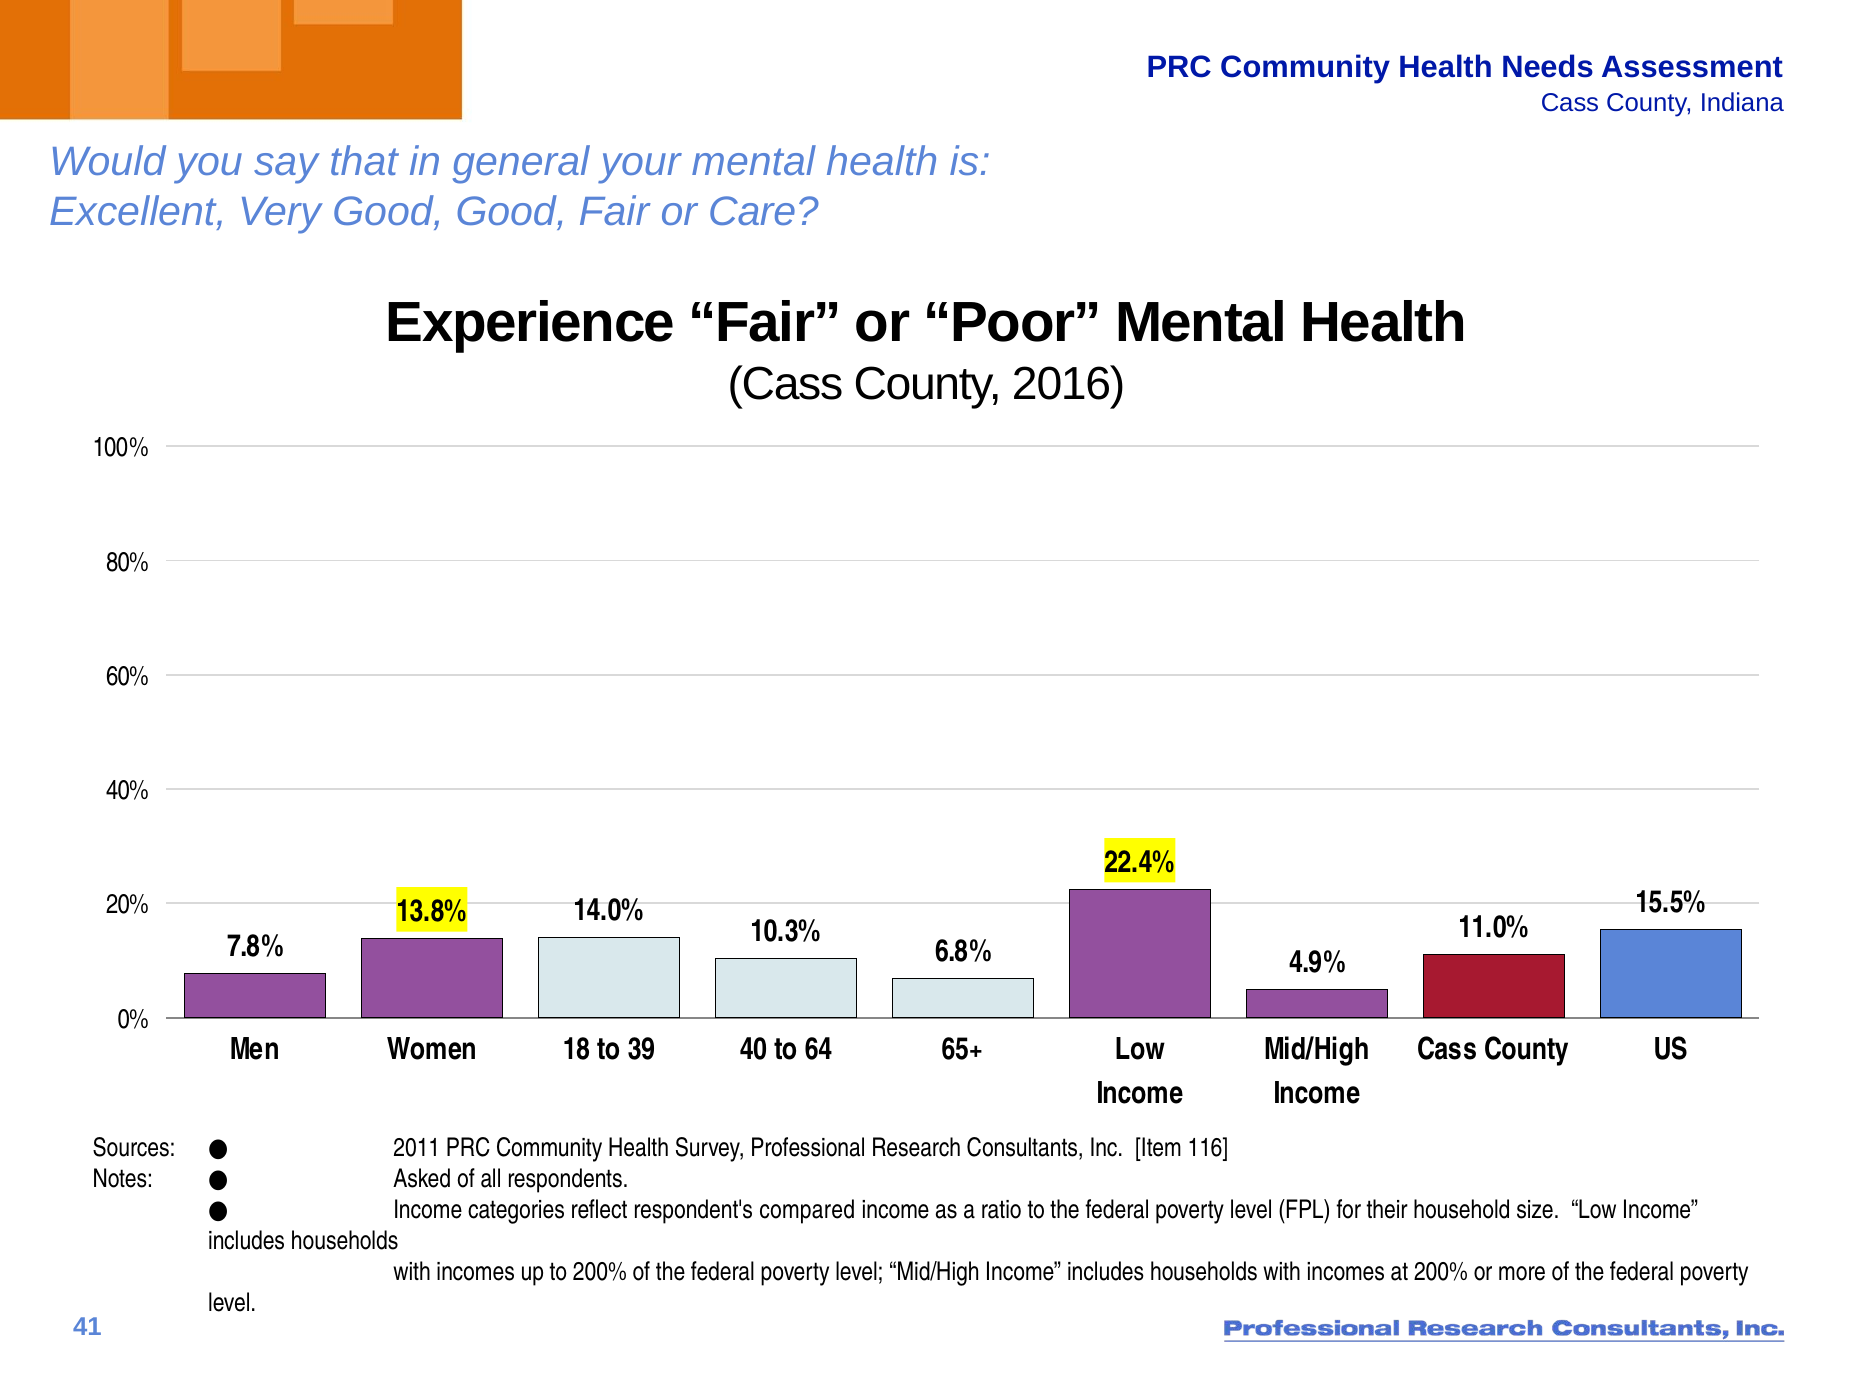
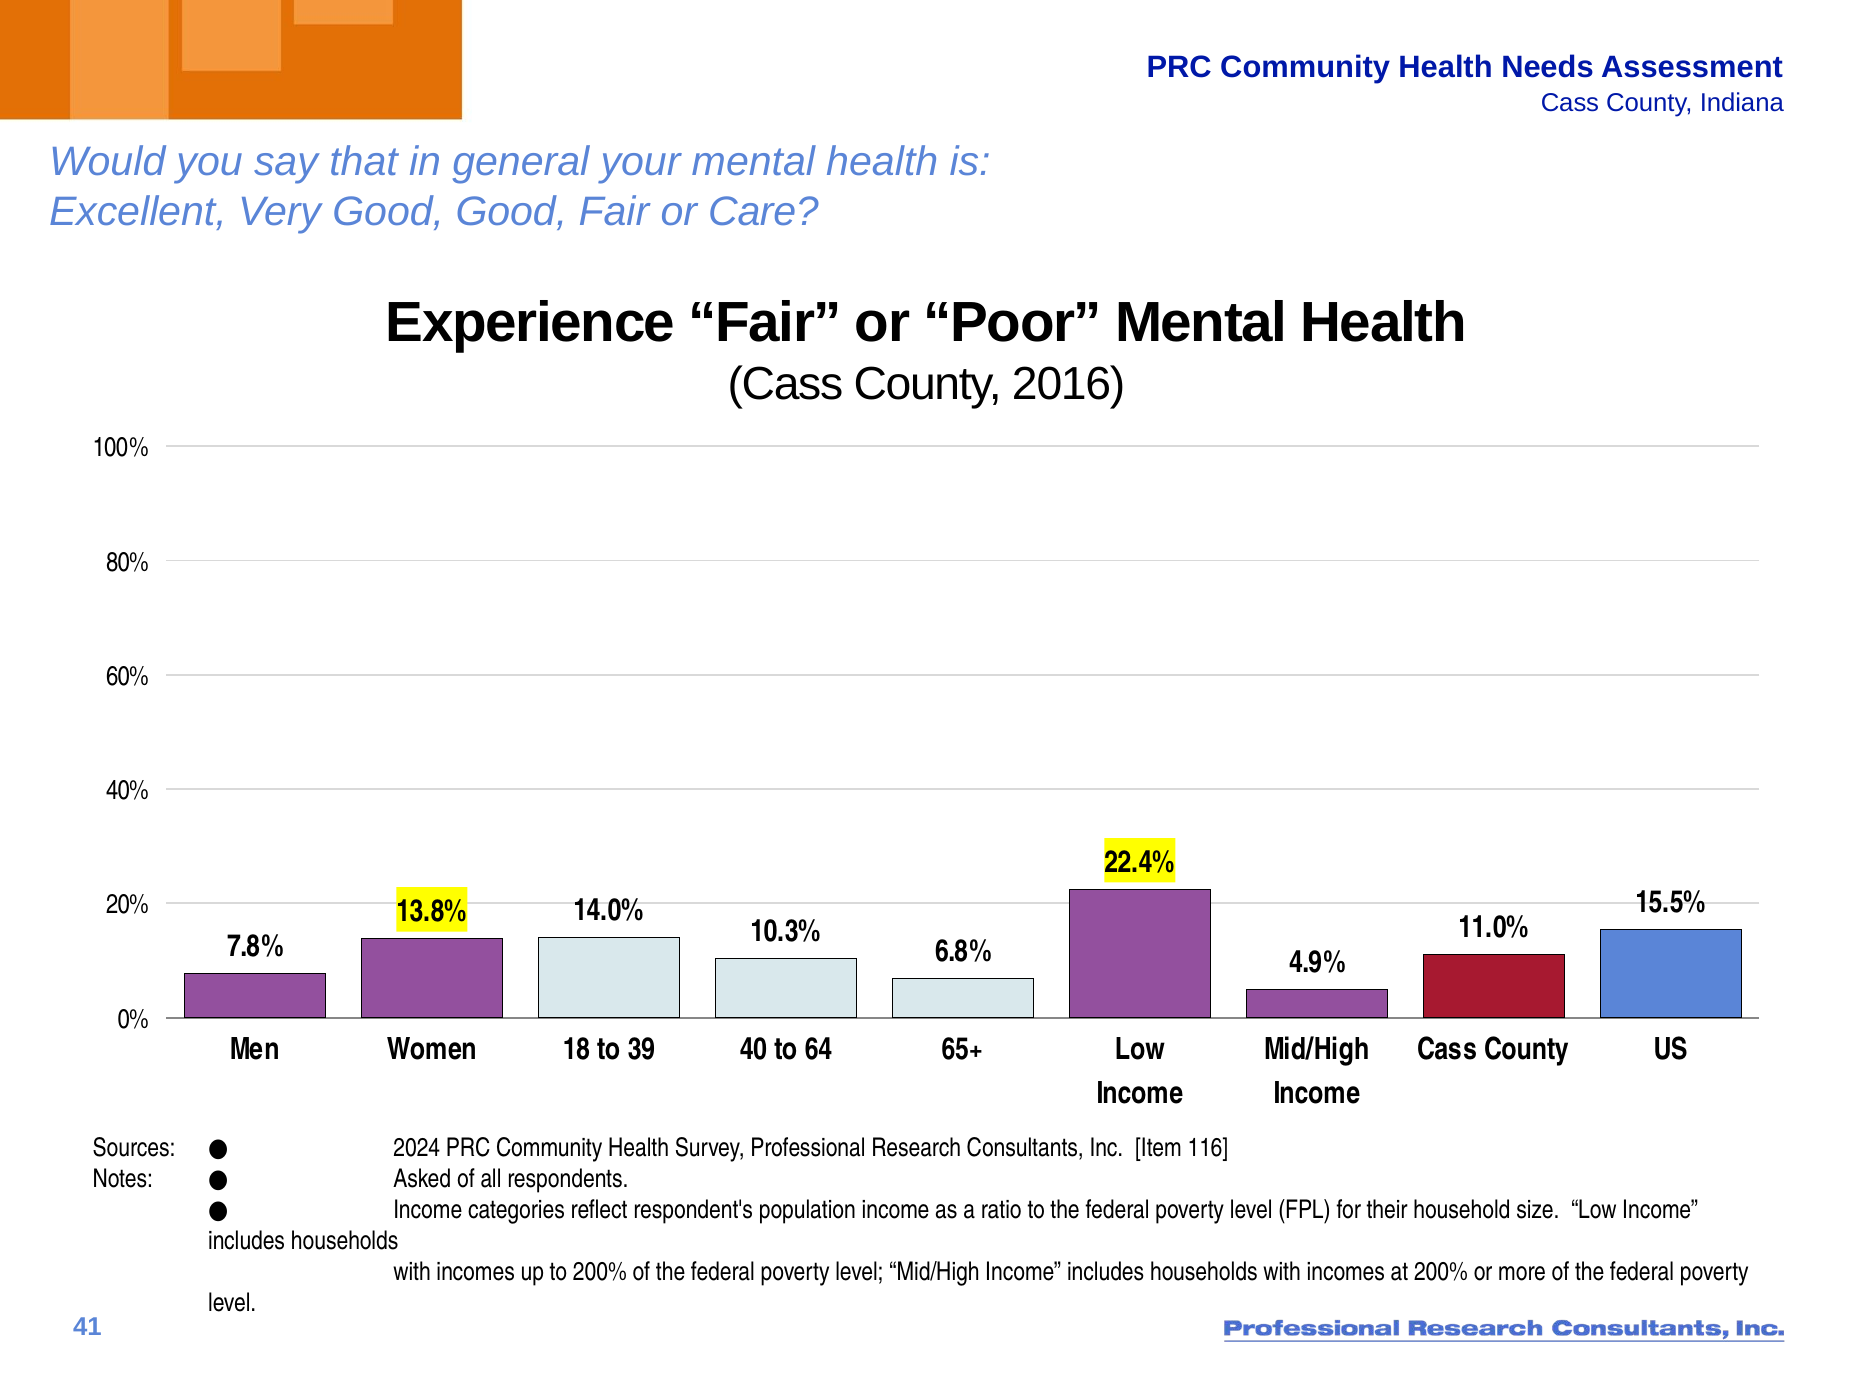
2011: 2011 -> 2024
compared: compared -> population
